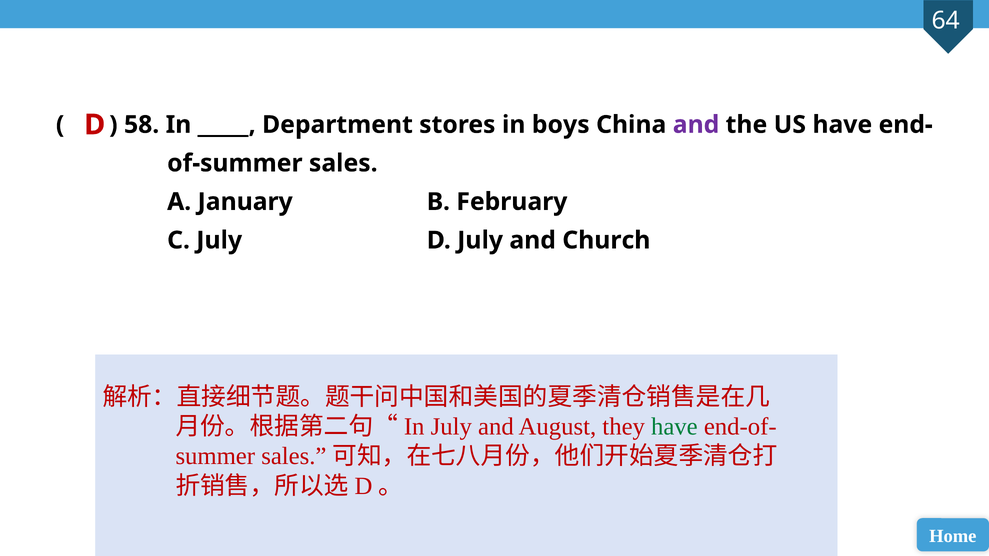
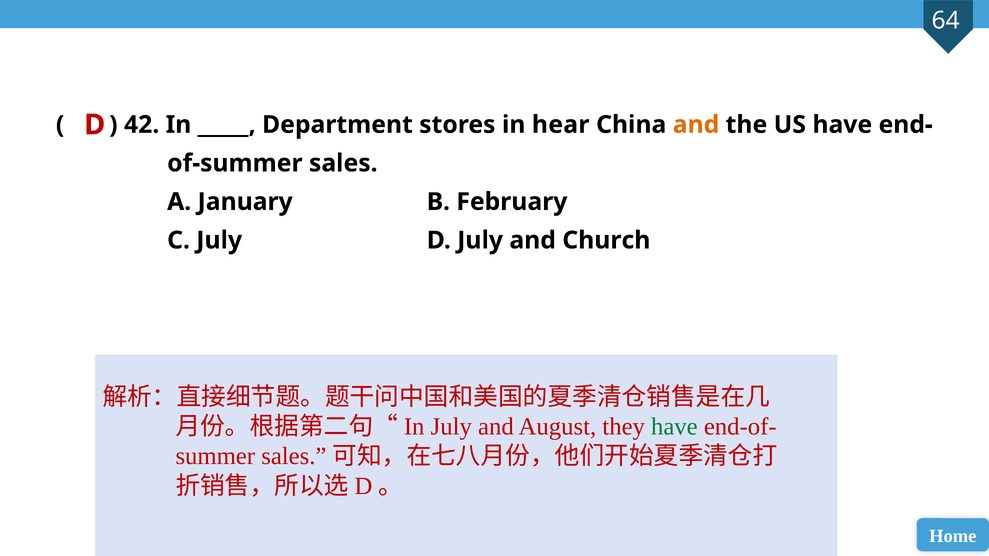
58: 58 -> 42
boys: boys -> hear
and at (696, 125) colour: purple -> orange
